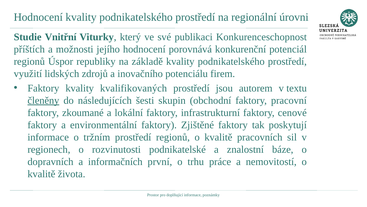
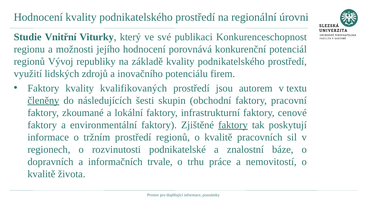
příštích: příštích -> regionu
Úspor: Úspor -> Vývoj
faktory at (233, 125) underline: none -> present
první: první -> trvale
